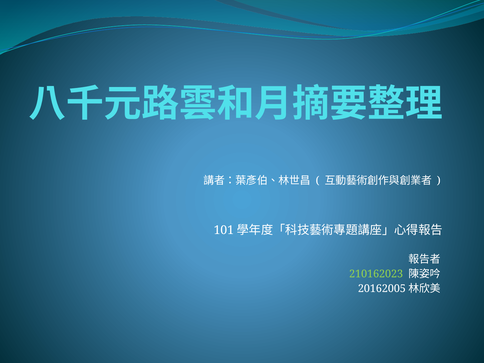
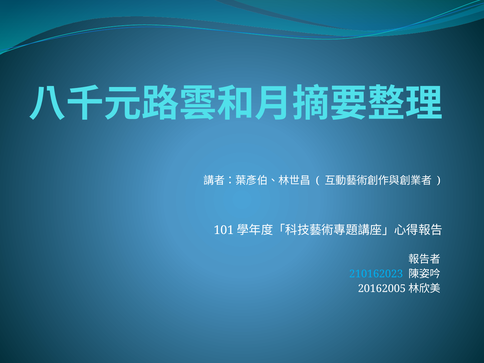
210162023 colour: light green -> light blue
